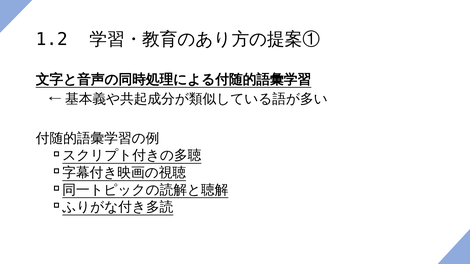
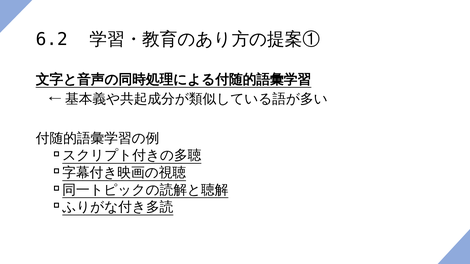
1.2: 1.2 -> 6.2
